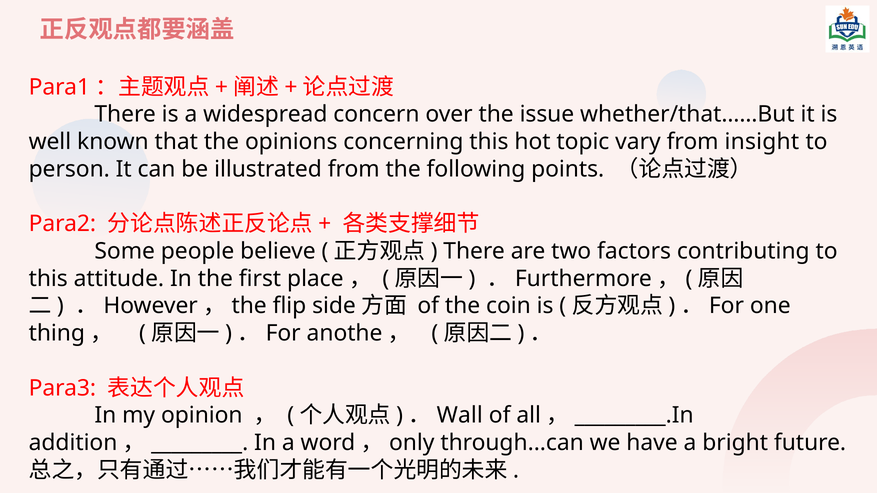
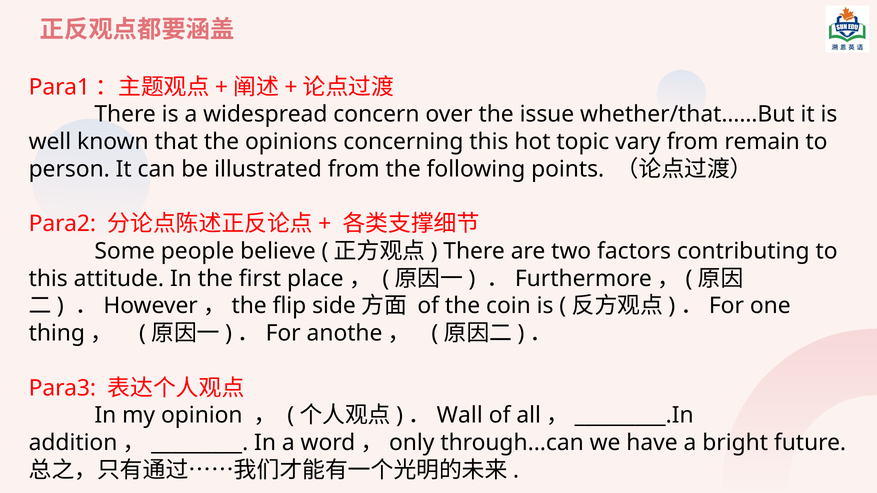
insight: insight -> remain
